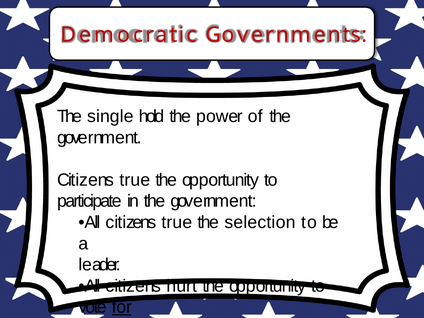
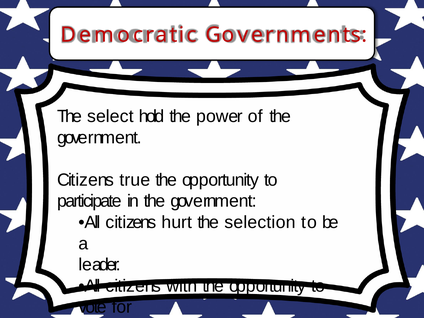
single: single -> select
All citizens true: true -> hurt
hurt: hurt -> with
for underline: present -> none
